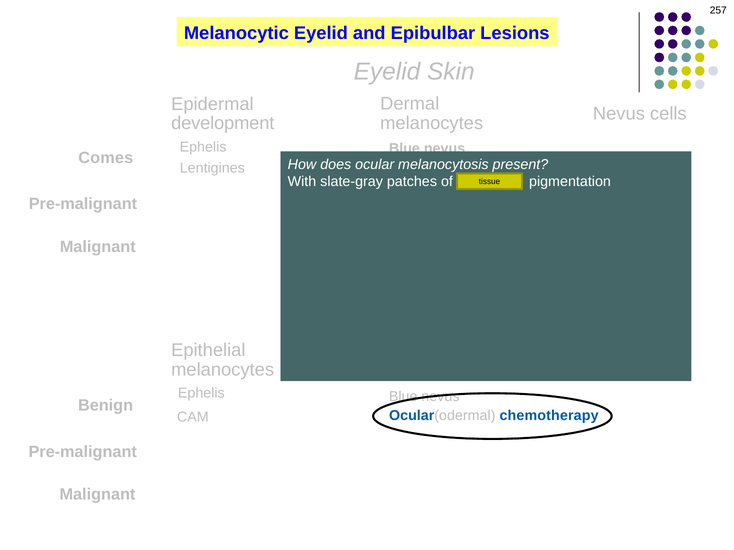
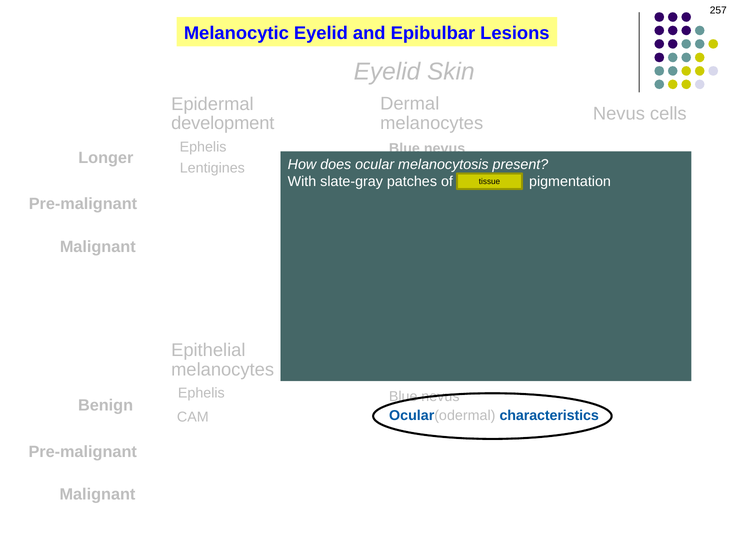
Comes: Comes -> Longer
chemotherapy: chemotherapy -> characteristics
